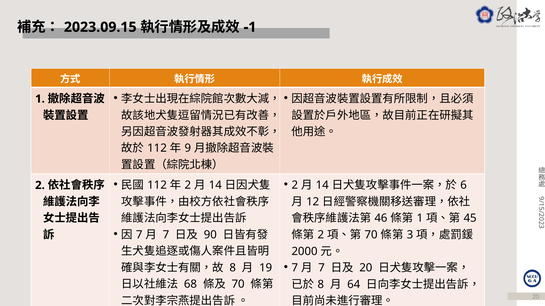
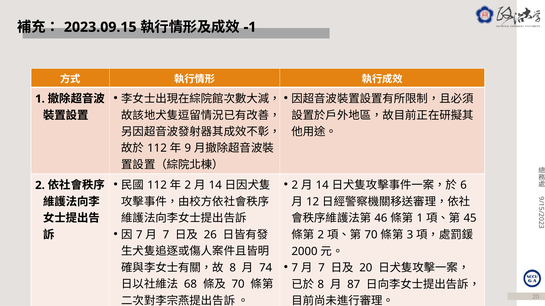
90: 90 -> 26
19: 19 -> 74
64: 64 -> 87
